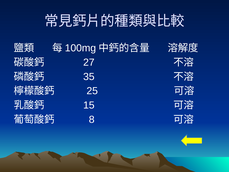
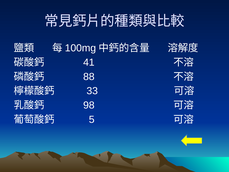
27: 27 -> 41
35: 35 -> 88
25: 25 -> 33
15: 15 -> 98
8: 8 -> 5
